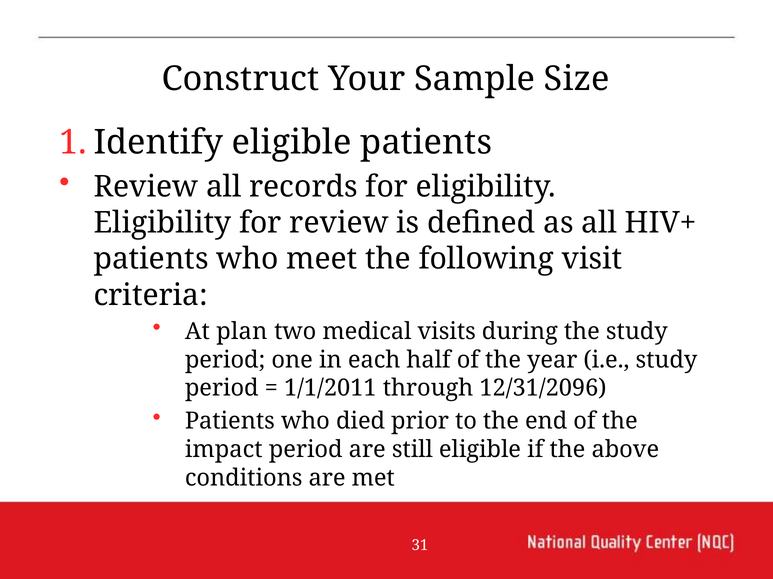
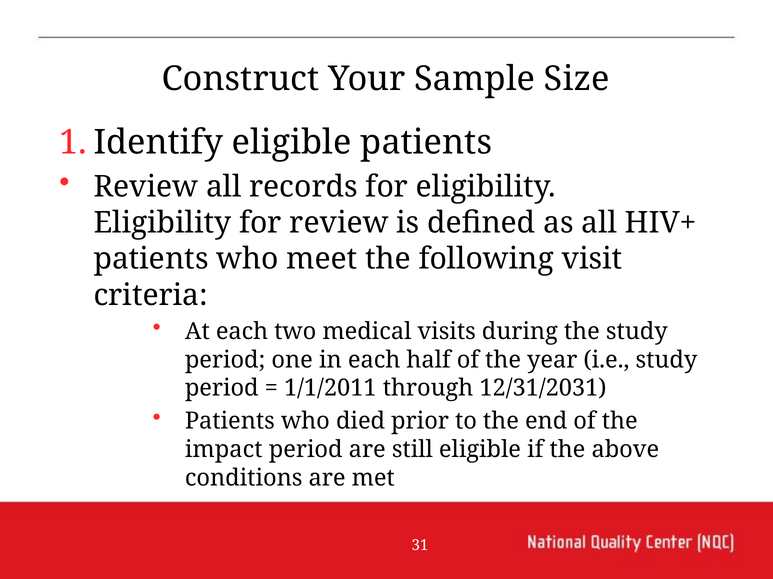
At plan: plan -> each
12/31/2096: 12/31/2096 -> 12/31/2031
